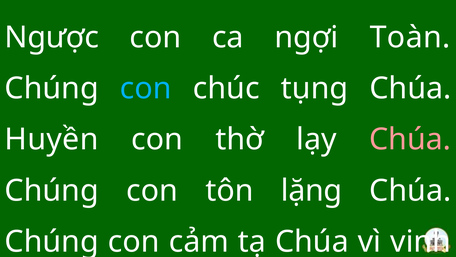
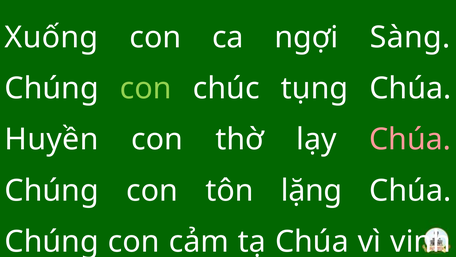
Ngược: Ngược -> Xuống
Toàn: Toàn -> Sàng
con at (146, 88) colour: light blue -> light green
